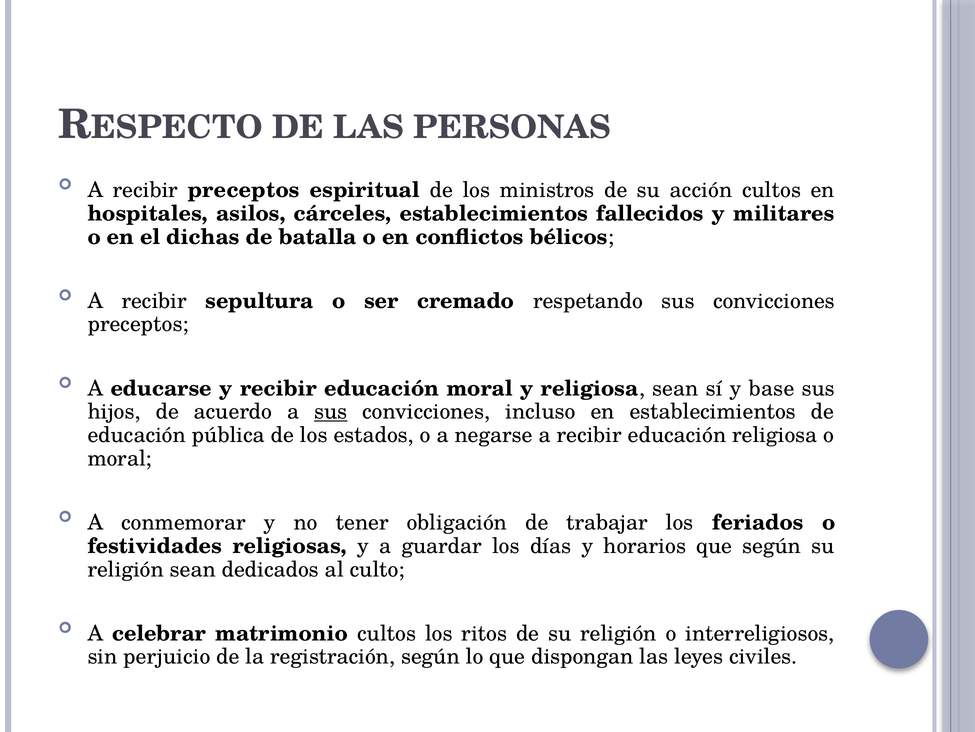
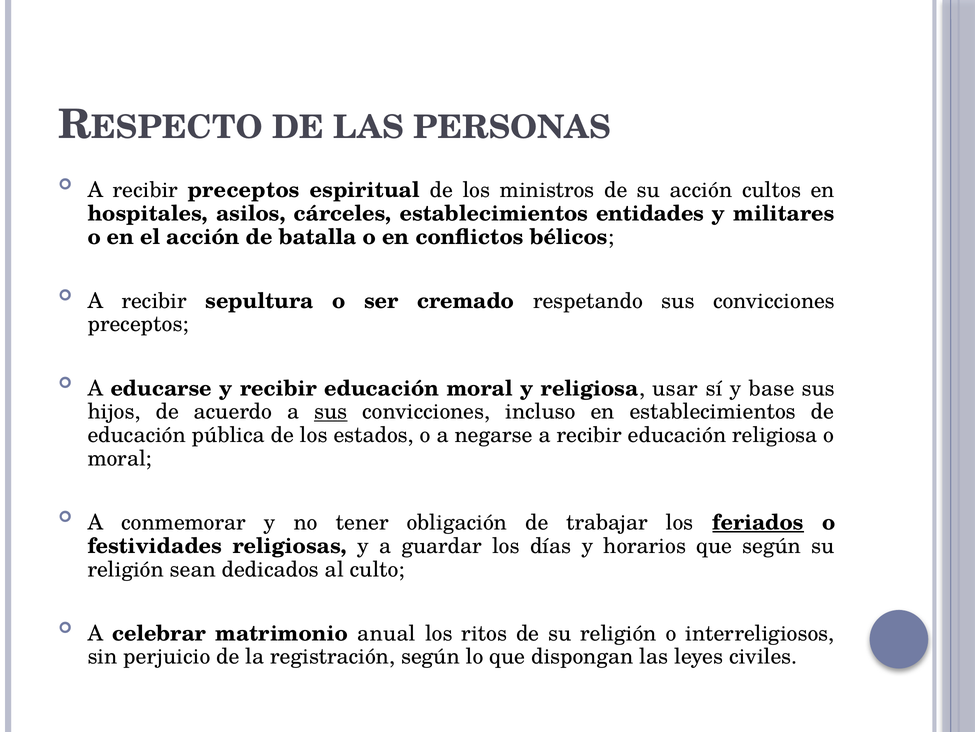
fallecidos: fallecidos -> entidades
el dichas: dichas -> acción
religiosa sean: sean -> usar
feriados underline: none -> present
matrimonio cultos: cultos -> anual
